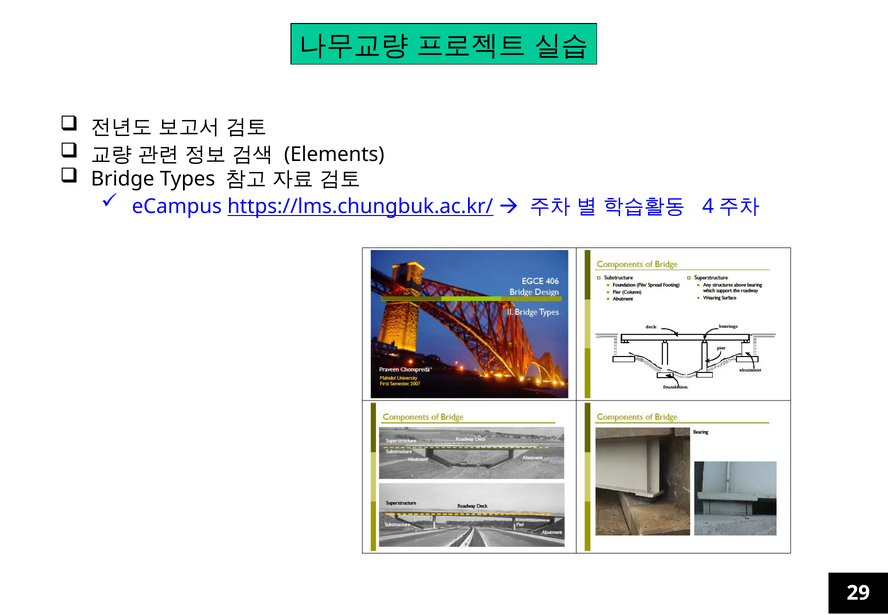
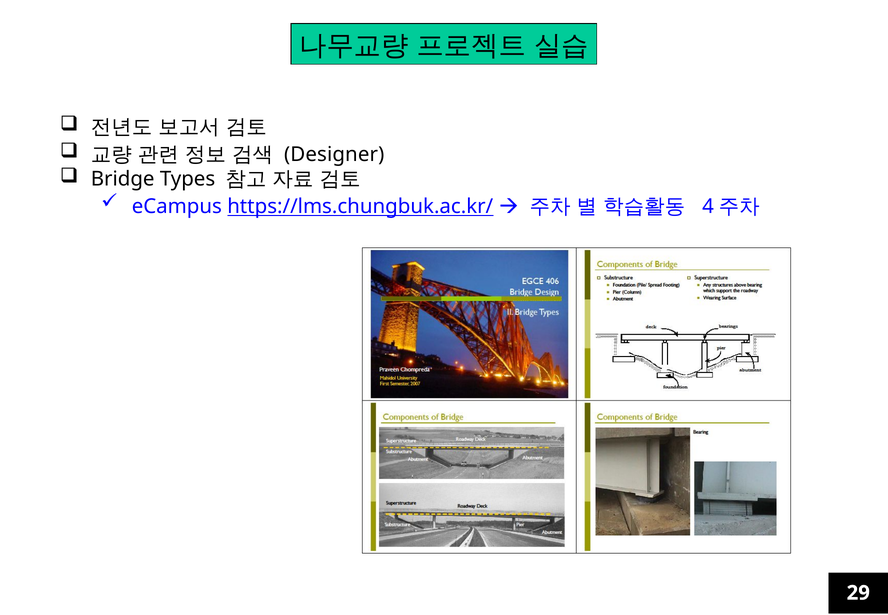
Elements: Elements -> Designer
